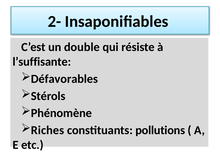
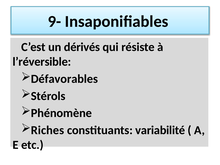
2-: 2- -> 9-
double: double -> dérivés
l’suffisante: l’suffisante -> l’réversible
pollutions: pollutions -> variabilité
